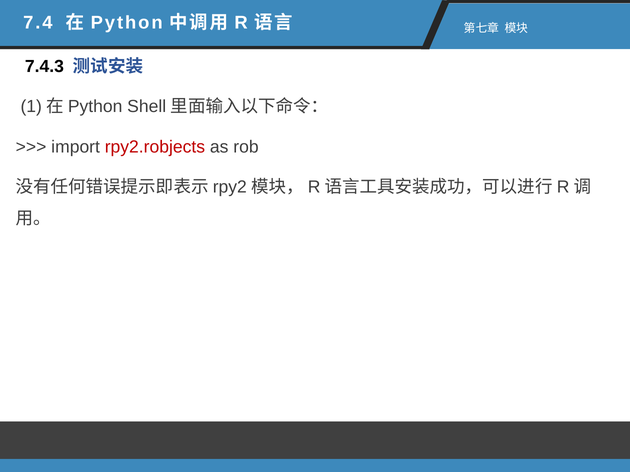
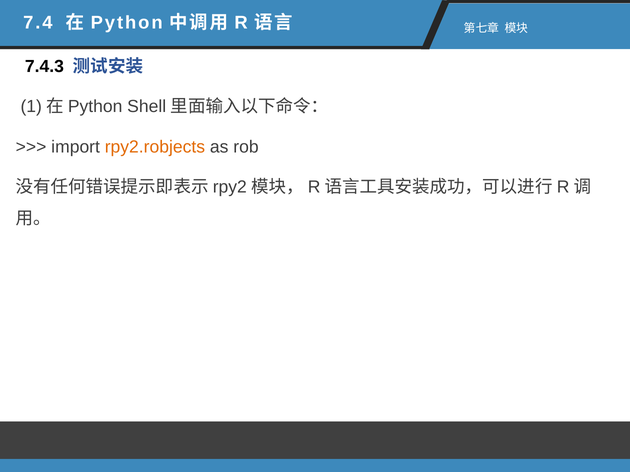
rpy2.robjects colour: red -> orange
